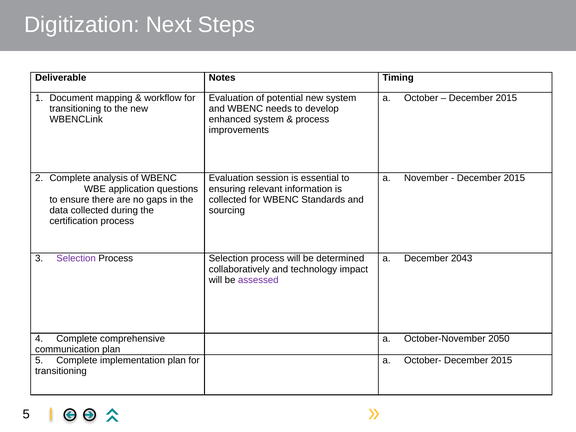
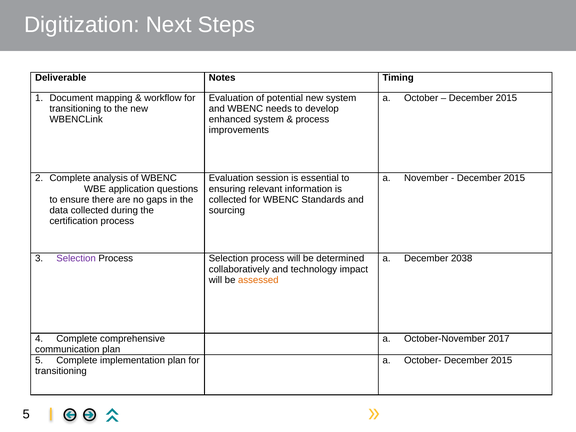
2043: 2043 -> 2038
assessed colour: purple -> orange
2050: 2050 -> 2017
